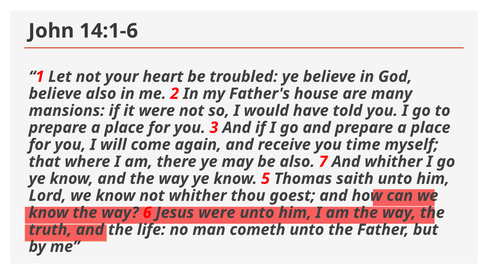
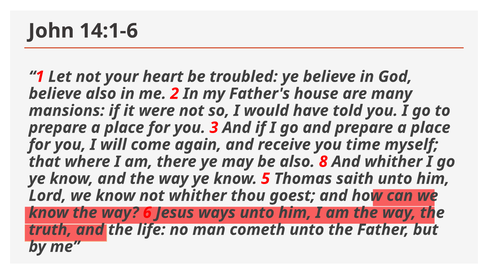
7: 7 -> 8
Jesus were: were -> ways
